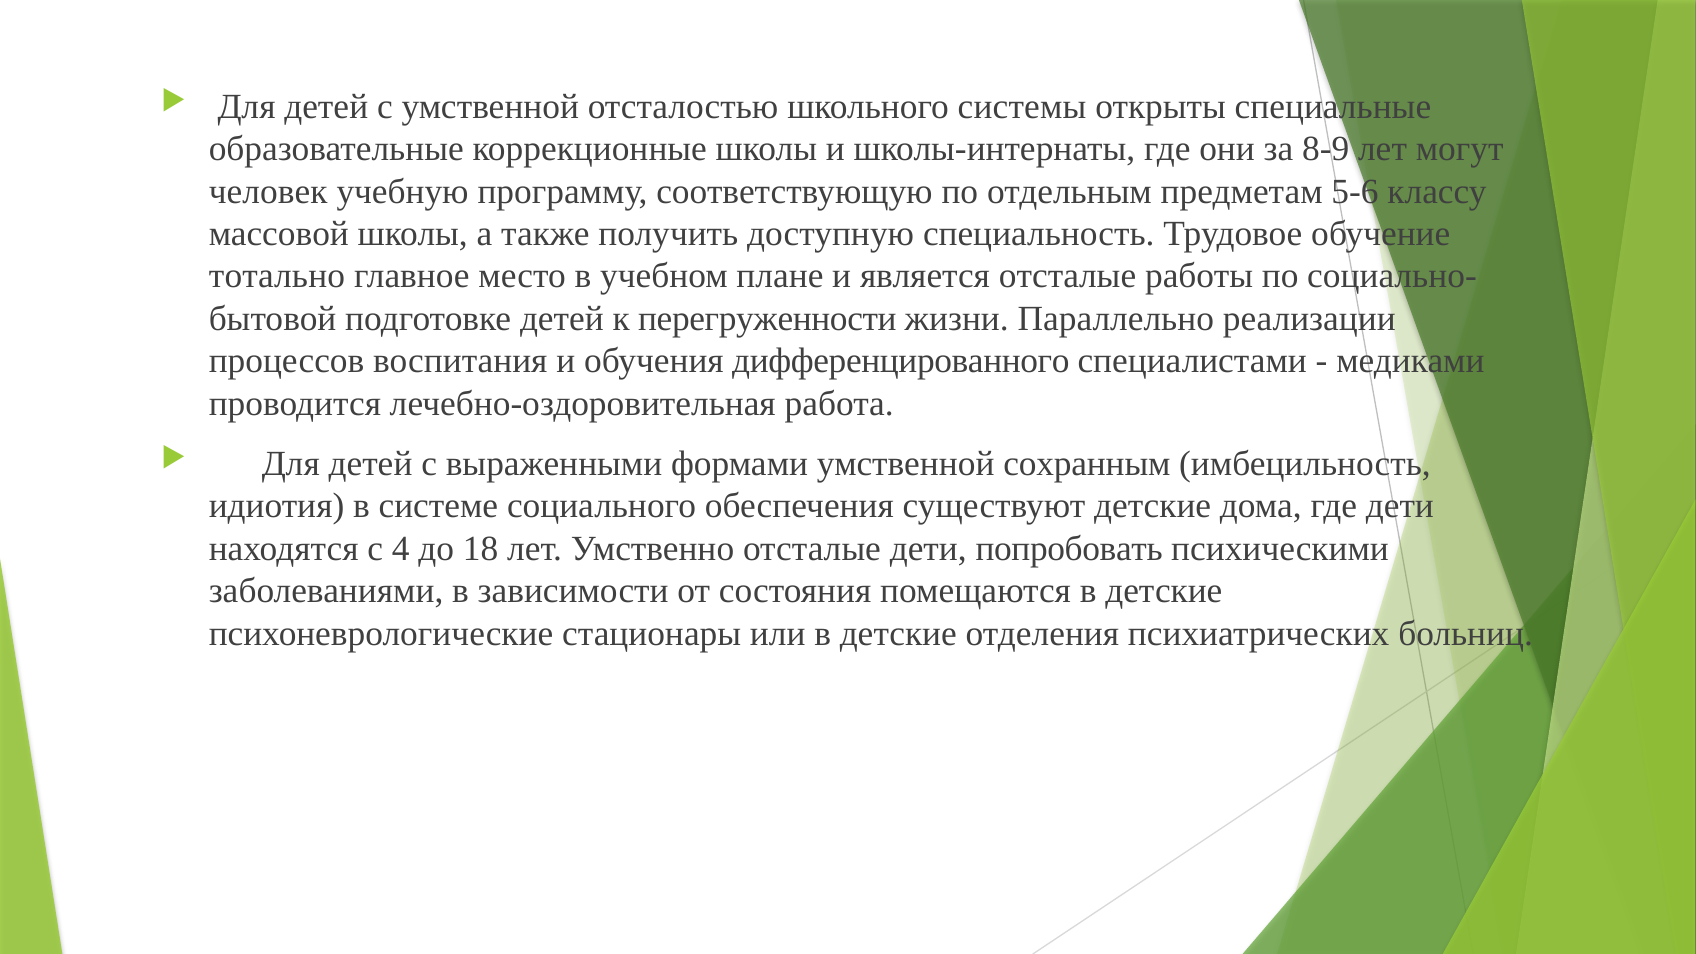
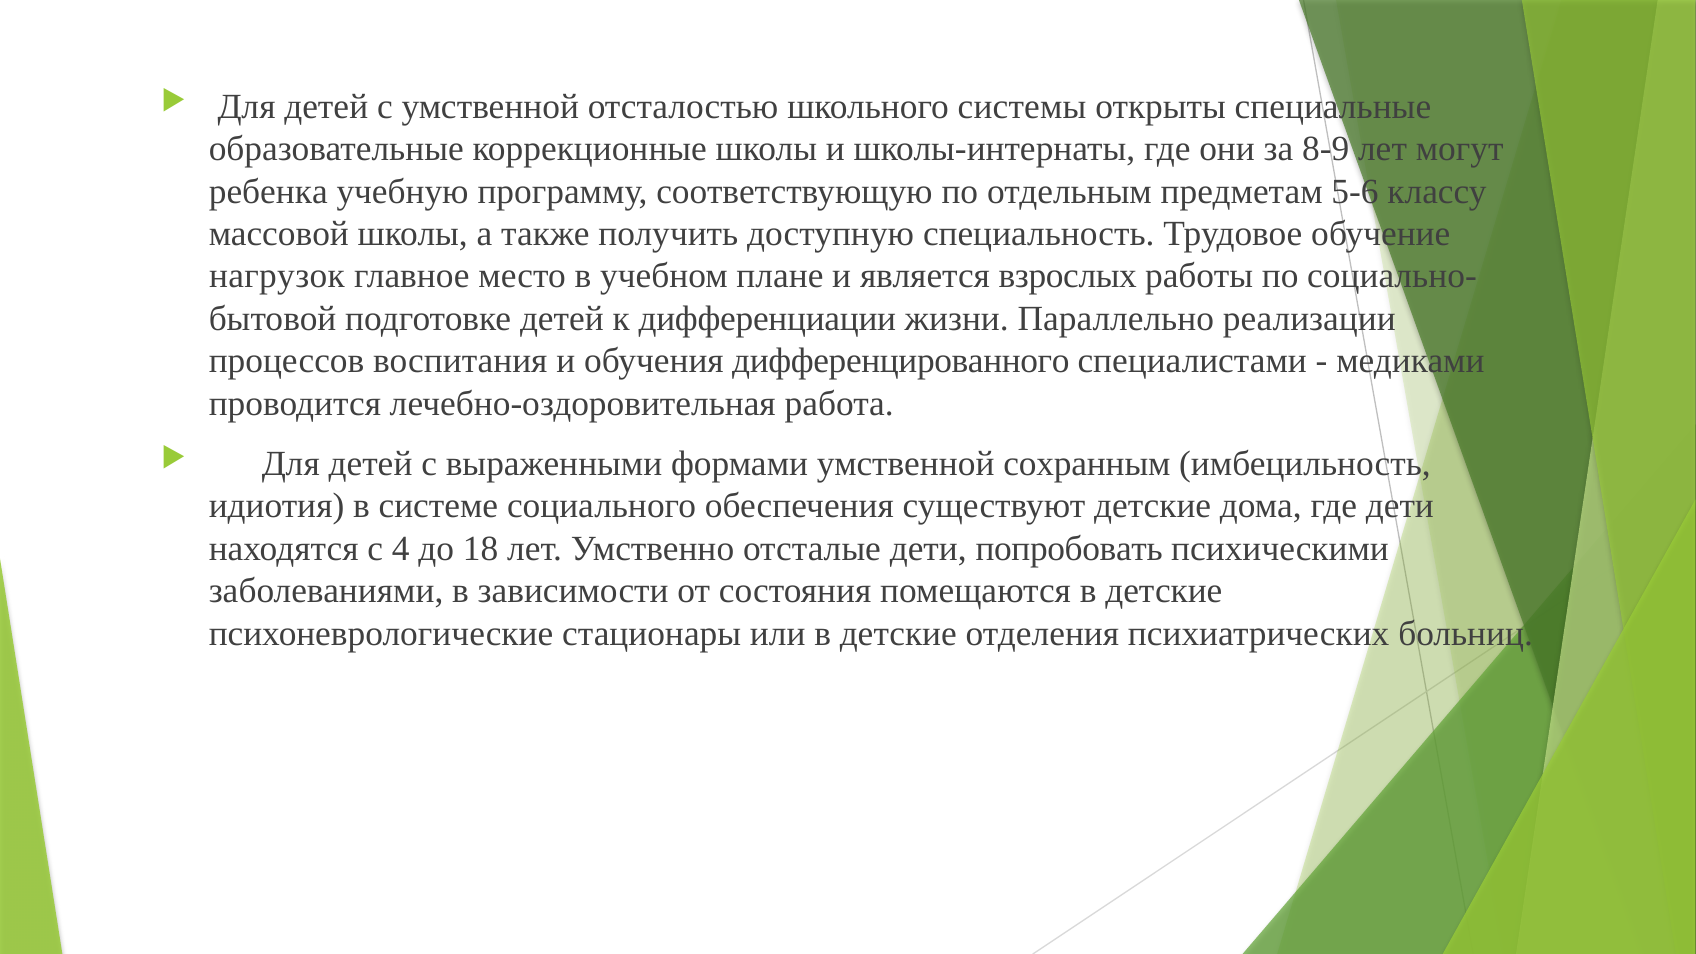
человек: человек -> ребенка
тотально: тотально -> нагрузок
является отсталые: отсталые -> взрослых
перегруженности: перегруженности -> дифференциации
